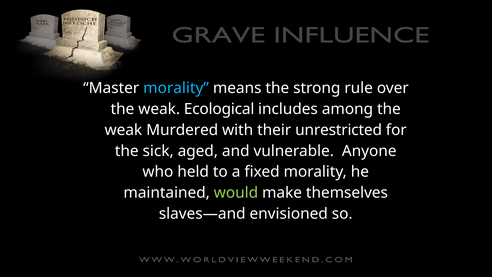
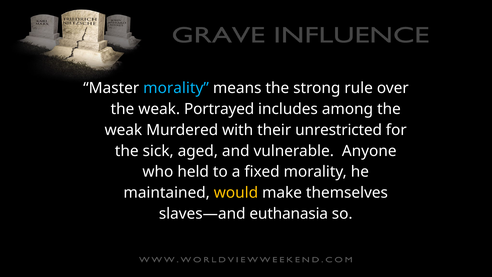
Ecological: Ecological -> Portrayed
would colour: light green -> yellow
envisioned: envisioned -> euthanasia
